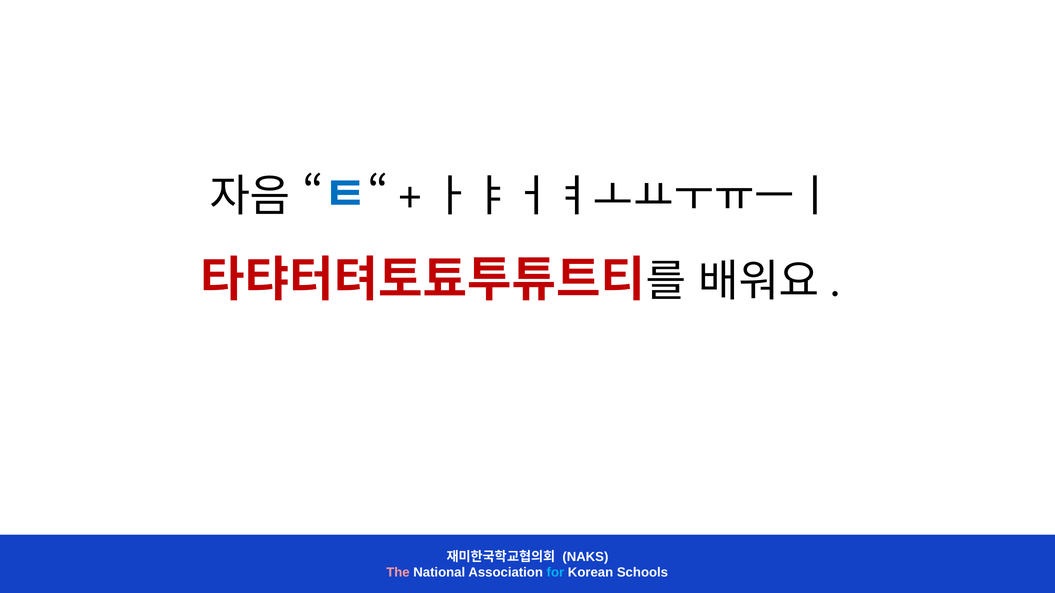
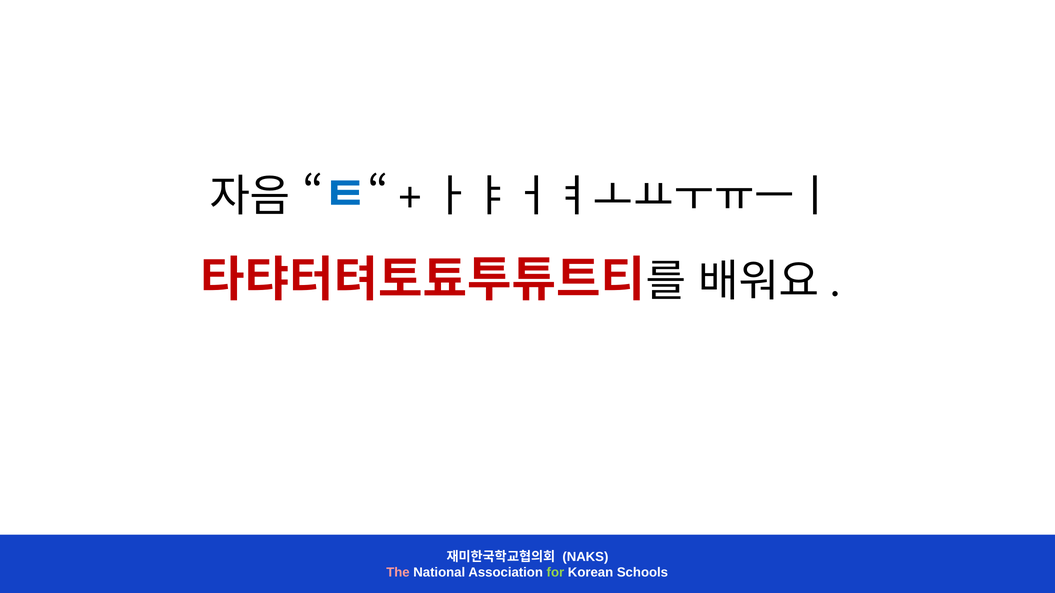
for colour: light blue -> light green
